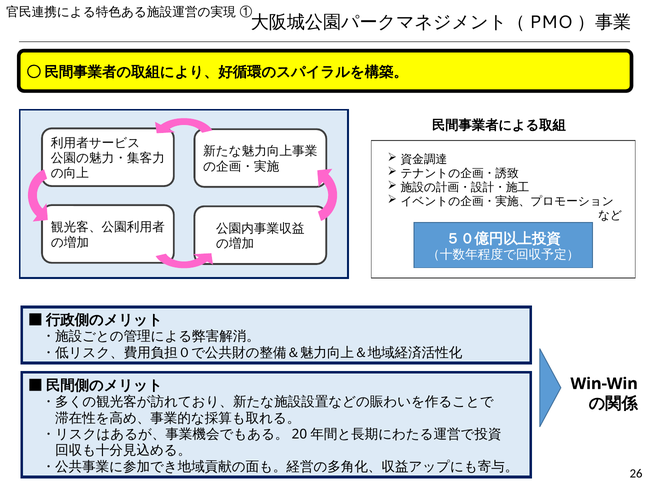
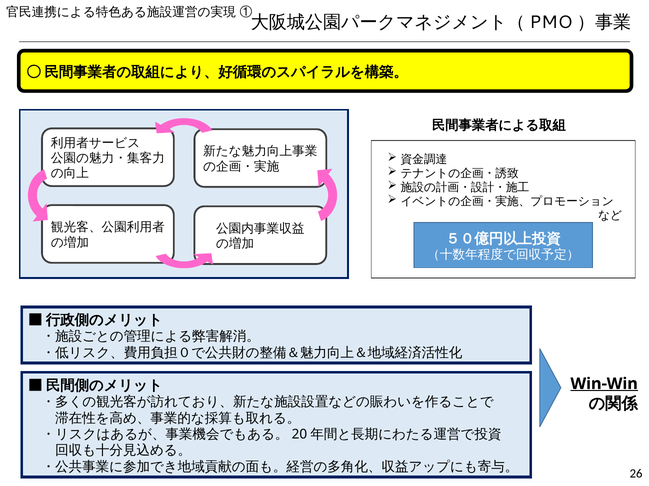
Win-Win underline: none -> present
